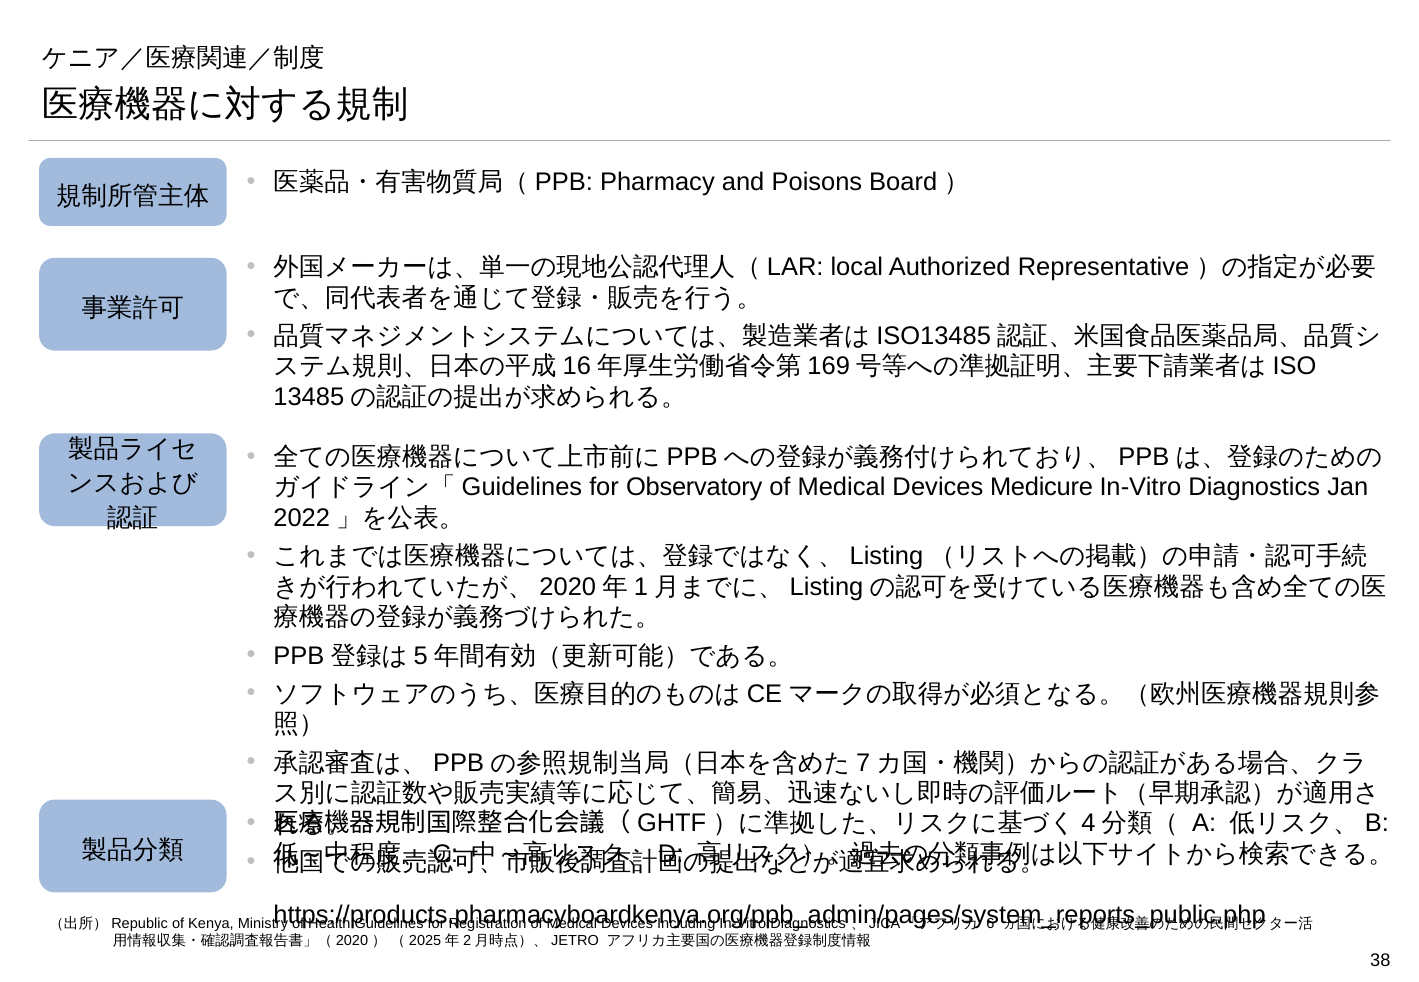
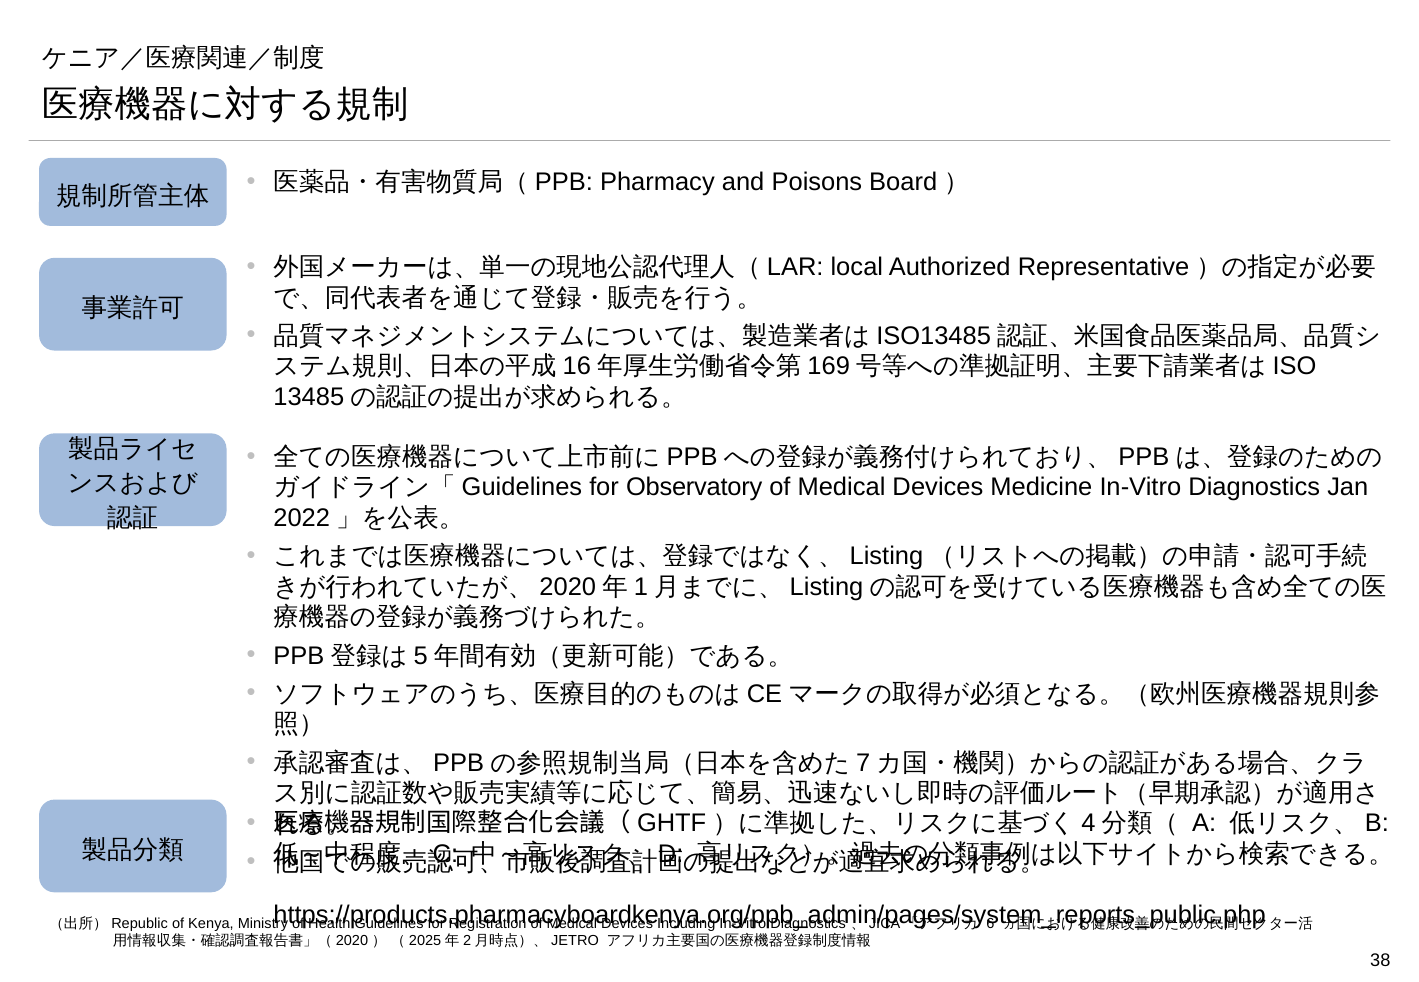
Medicure: Medicure -> Medicine
